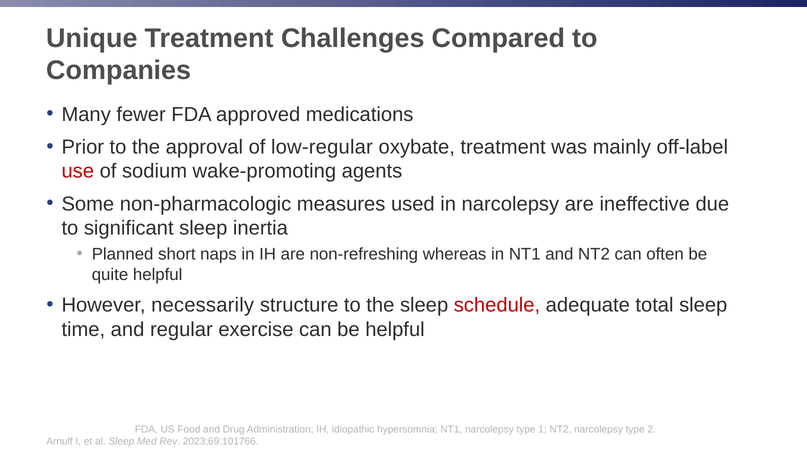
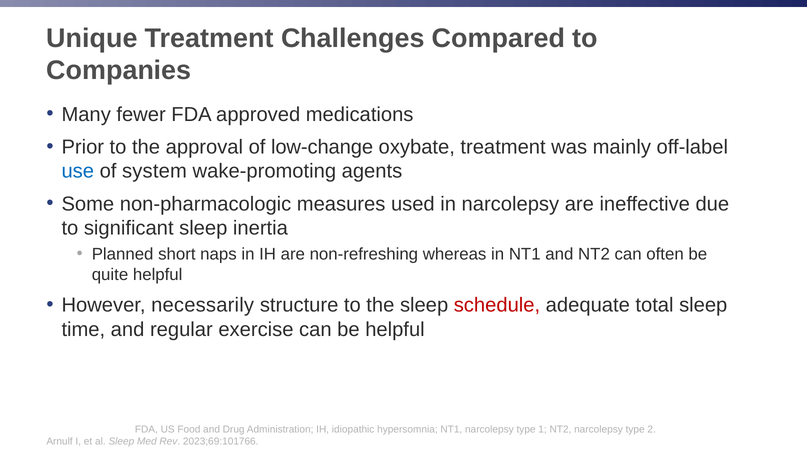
low-regular: low-regular -> low-change
use colour: red -> blue
sodium: sodium -> system
